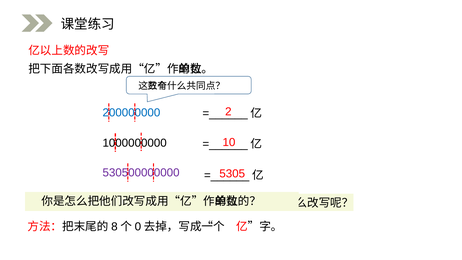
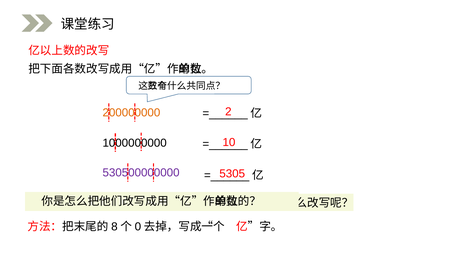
200000000 colour: blue -> orange
